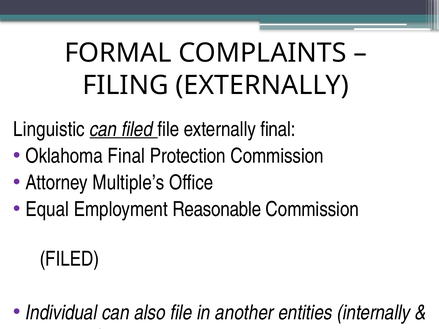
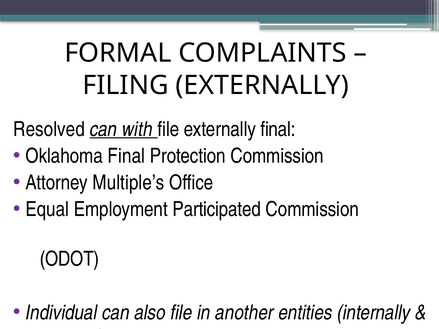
Linguistic: Linguistic -> Resolved
can filed: filed -> with
Reasonable: Reasonable -> Participated
FILED at (69, 259): FILED -> ODOT
